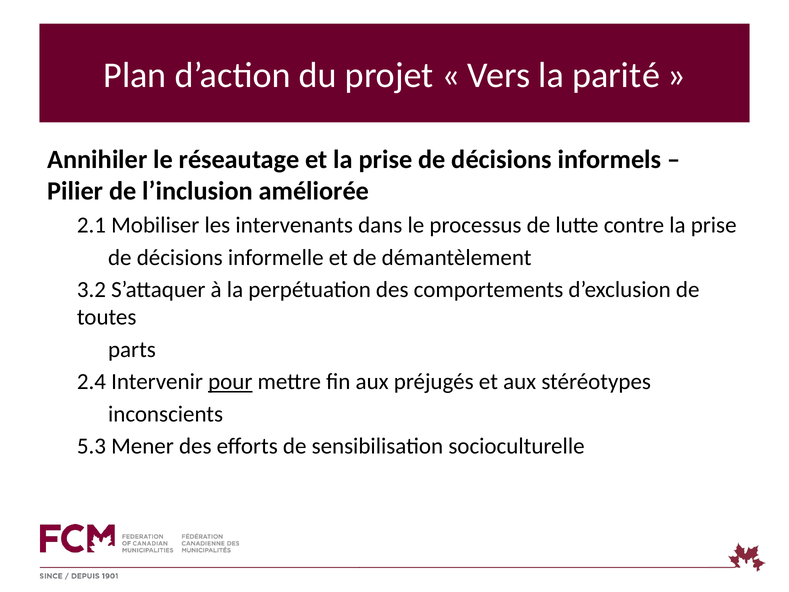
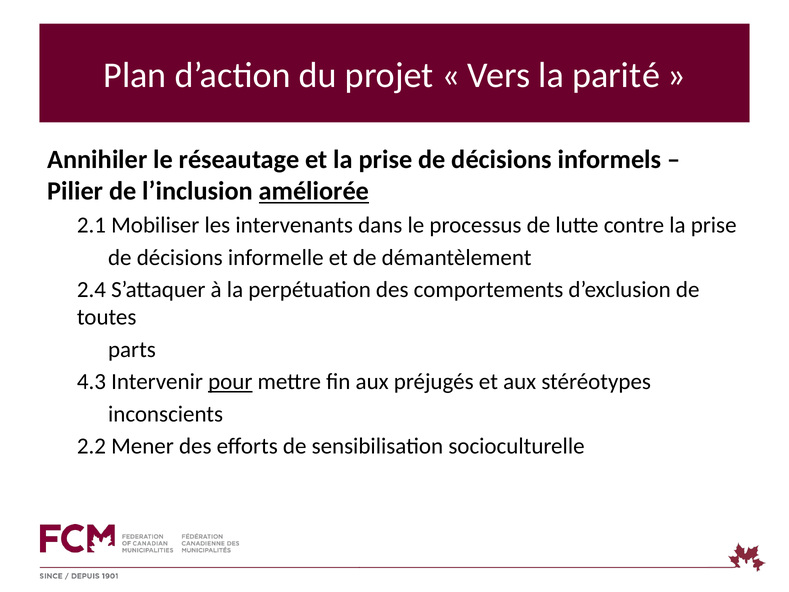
améliorée underline: none -> present
3.2: 3.2 -> 2.4
2.4: 2.4 -> 4.3
5.3: 5.3 -> 2.2
